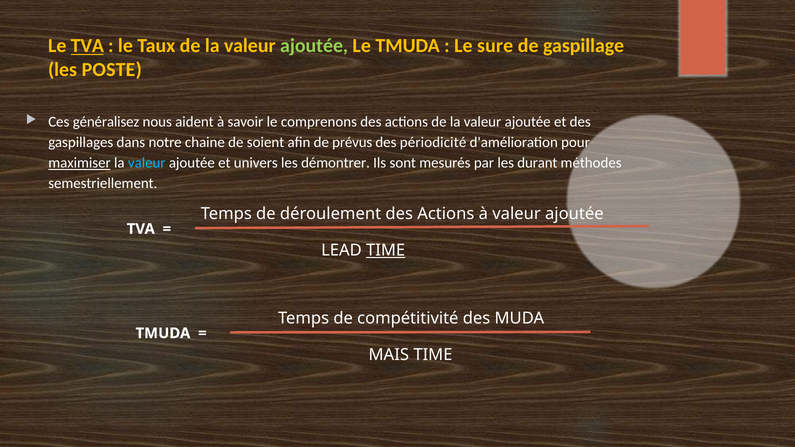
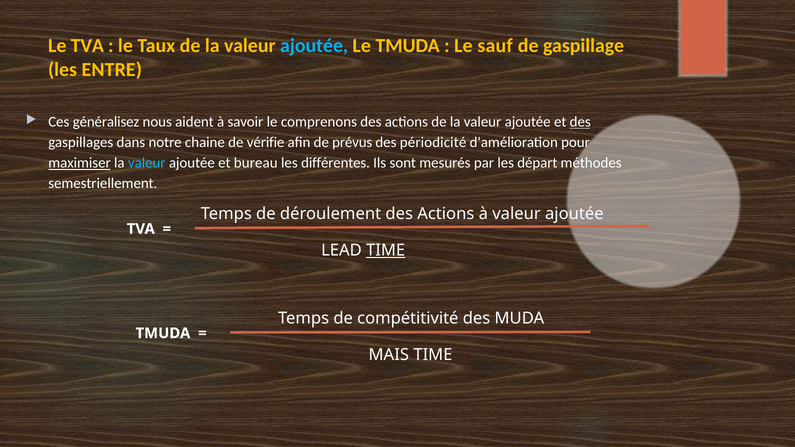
TVA at (87, 46) underline: present -> none
ajoutée at (314, 46) colour: light green -> light blue
sure: sure -> sauf
POSTE: POSTE -> ENTRE
des at (580, 122) underline: none -> present
soient: soient -> vérifie
univers: univers -> bureau
démontrer: démontrer -> différentes
durant: durant -> départ
